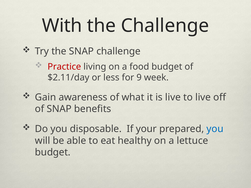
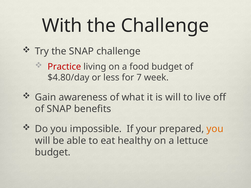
$2.11/day: $2.11/day -> $4.80/day
9: 9 -> 7
is live: live -> will
disposable: disposable -> impossible
you at (215, 129) colour: blue -> orange
